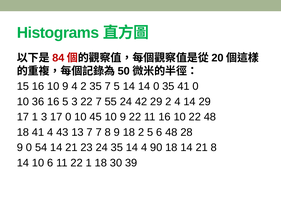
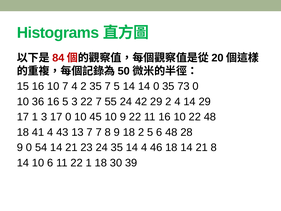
16 10 9: 9 -> 7
35 41: 41 -> 73
90: 90 -> 46
